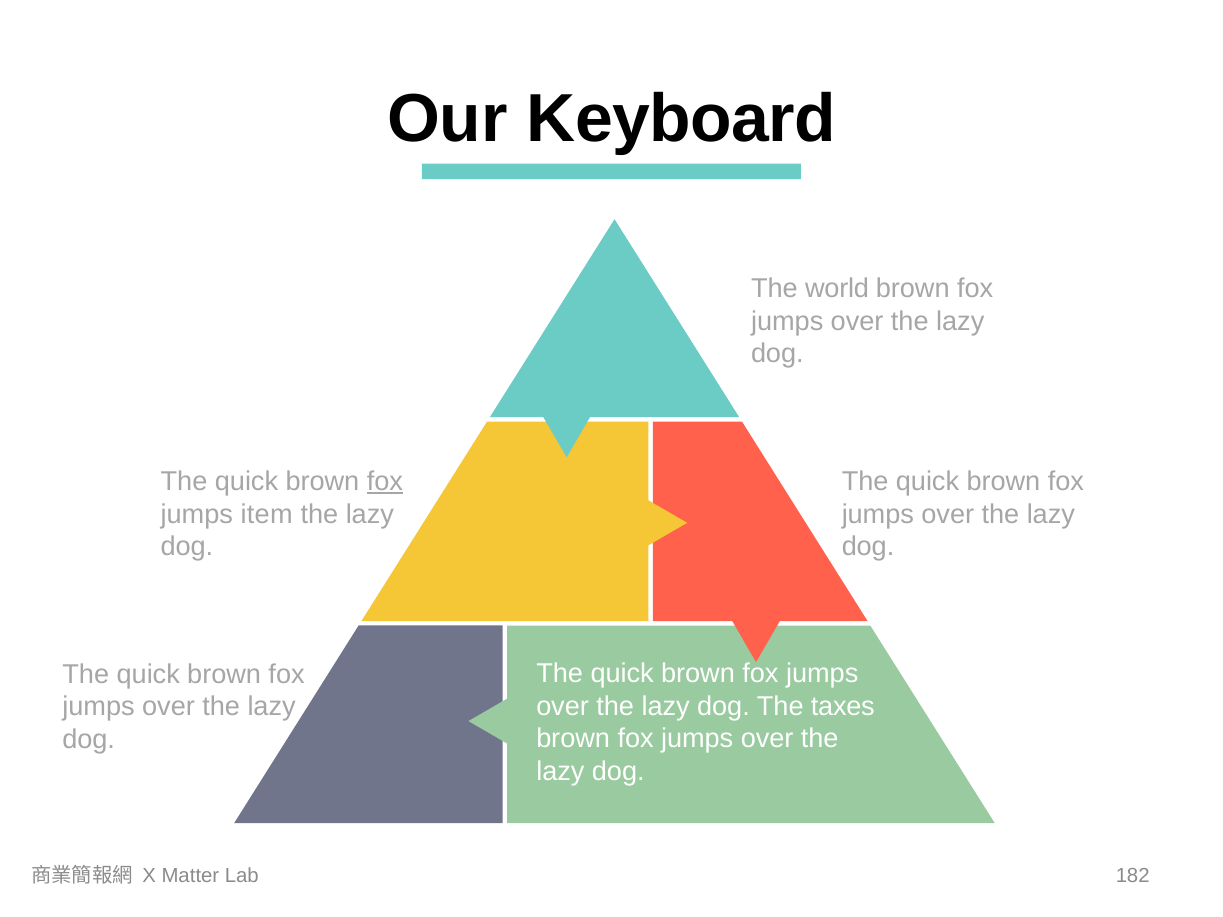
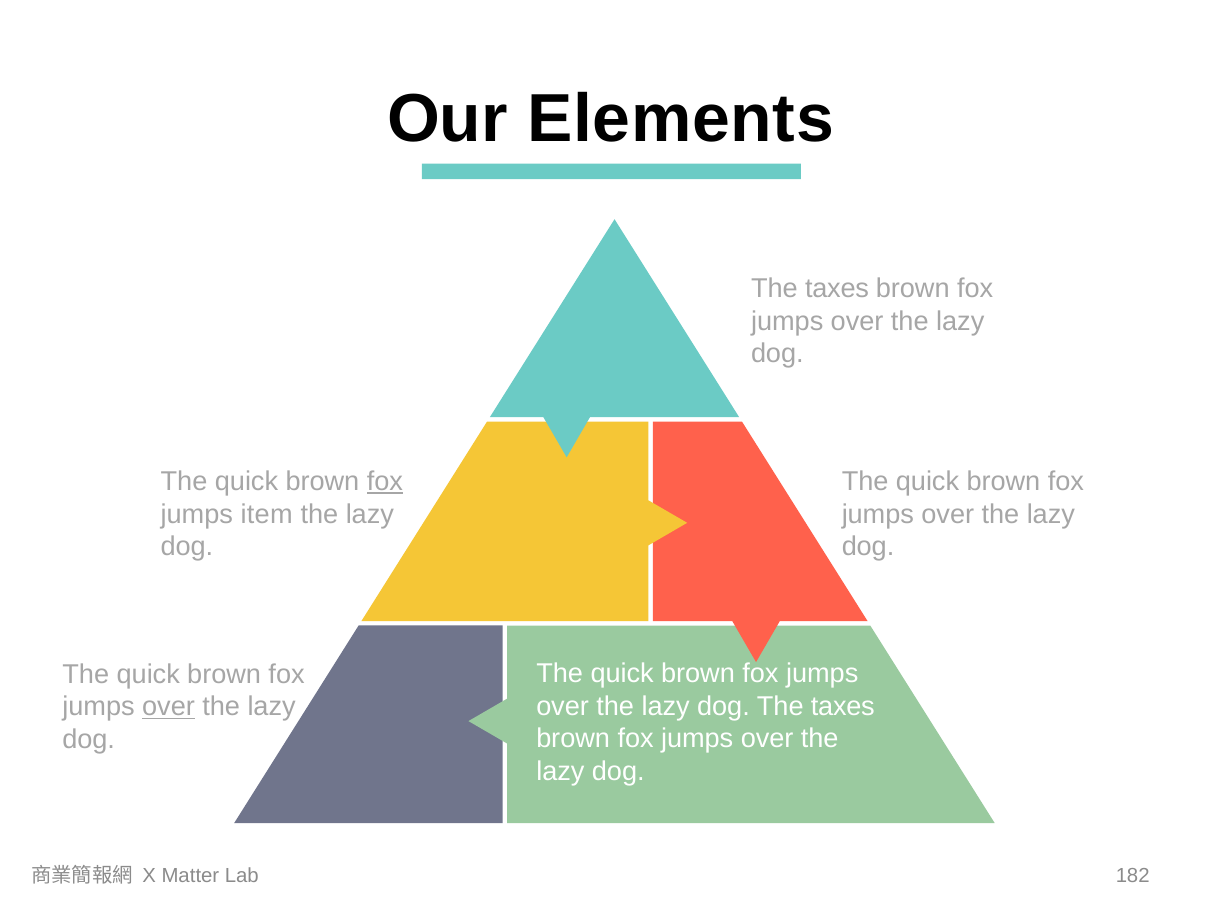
Keyboard: Keyboard -> Elements
world at (837, 289): world -> taxes
over at (168, 707) underline: none -> present
